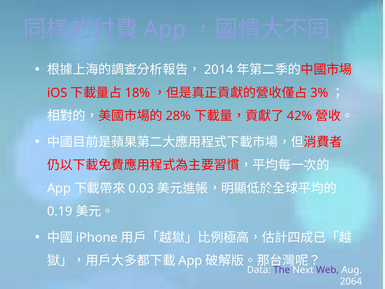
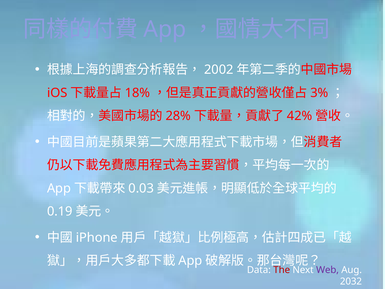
2014: 2014 -> 2002
The colour: purple -> red
2064: 2064 -> 2032
